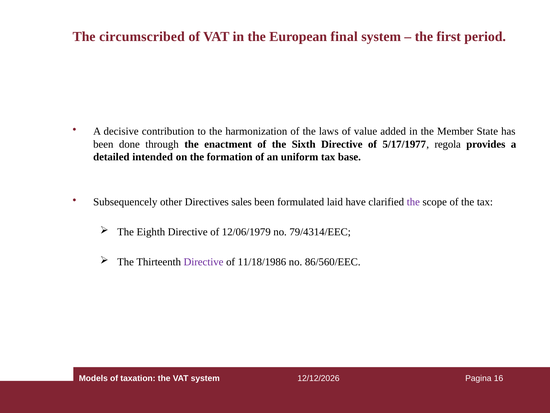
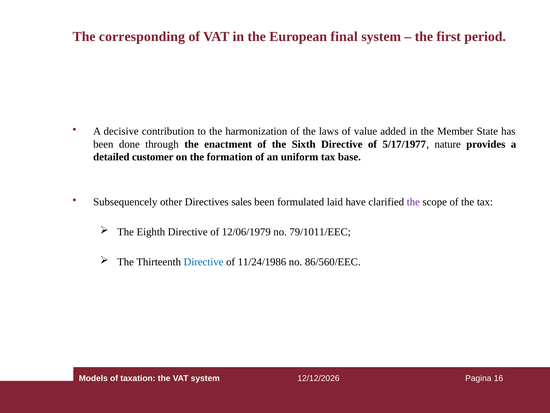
circumscribed: circumscribed -> corresponding
regola: regola -> nature
intended: intended -> customer
79/4314/EEC: 79/4314/EEC -> 79/1011/EEC
Directive at (204, 262) colour: purple -> blue
11/18/1986: 11/18/1986 -> 11/24/1986
